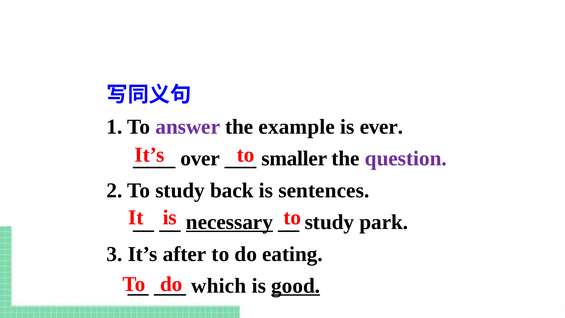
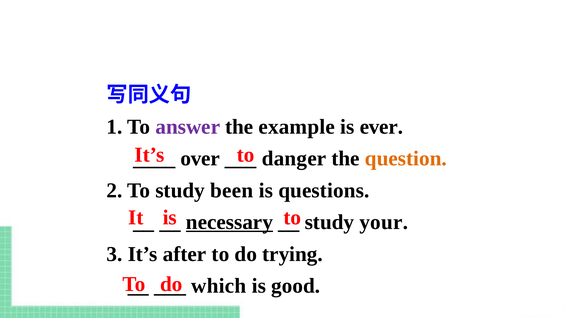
smaller: smaller -> danger
question colour: purple -> orange
back: back -> been
sentences: sentences -> questions
park: park -> your
eating: eating -> trying
good underline: present -> none
